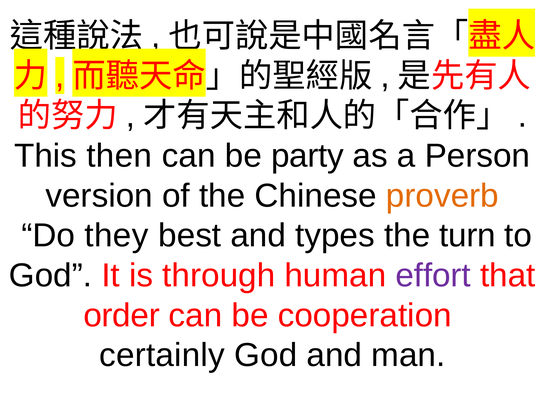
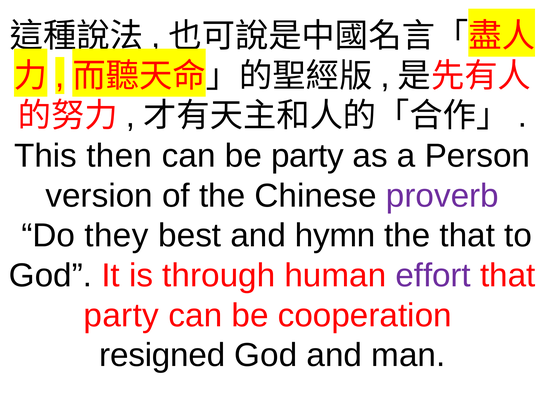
proverb colour: orange -> purple
types: types -> hymn
the turn: turn -> that
order at (122, 316): order -> party
certainly: certainly -> resigned
